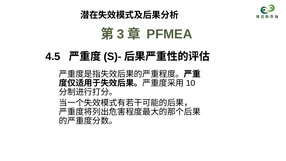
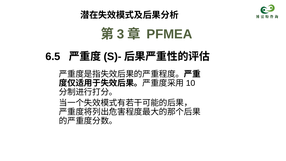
4.5: 4.5 -> 6.5
